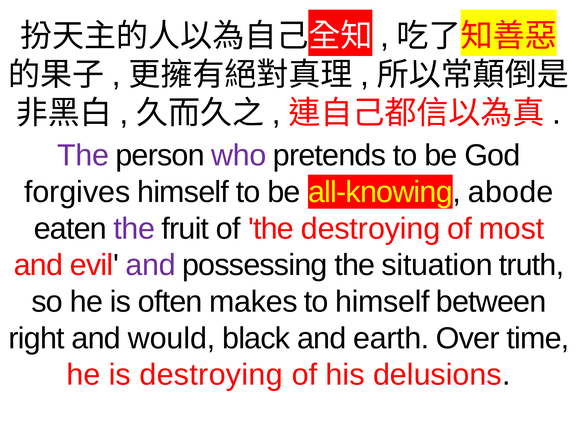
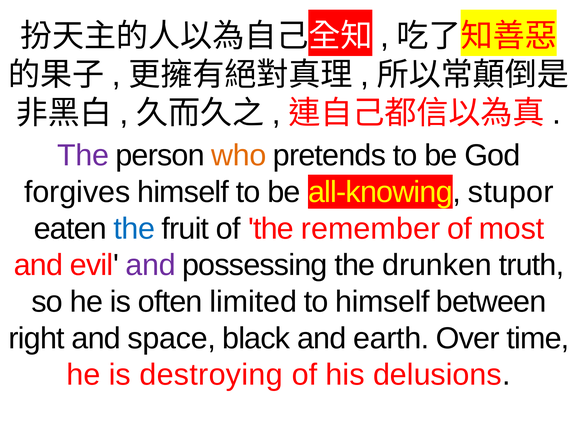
who colour: purple -> orange
abode: abode -> stupor
the at (134, 228) colour: purple -> blue
the destroying: destroying -> remember
situation: situation -> drunken
makes: makes -> limited
would: would -> space
